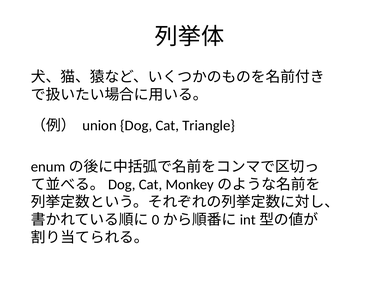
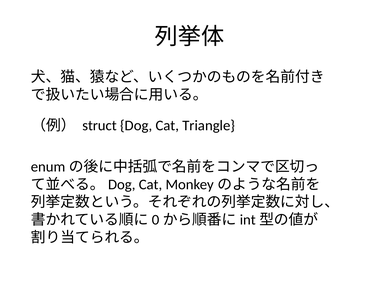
union: union -> struct
